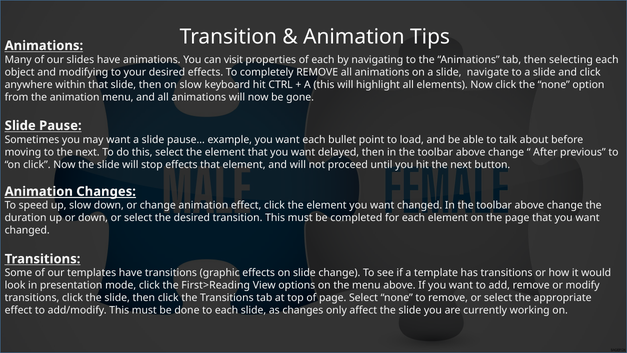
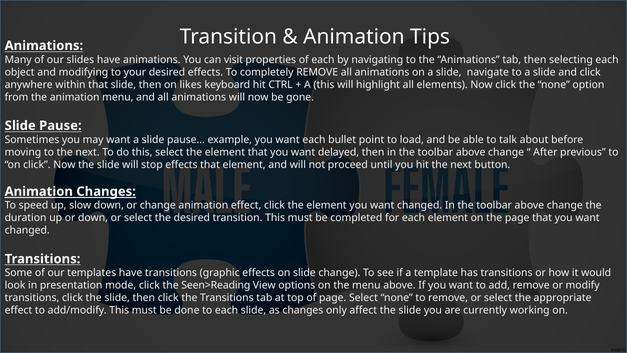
on slow: slow -> likes
First>Reading: First>Reading -> Seen>Reading
